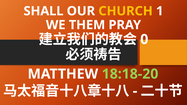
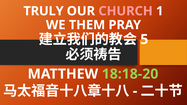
SHALL: SHALL -> TRULY
CHURCH colour: yellow -> pink
0: 0 -> 5
